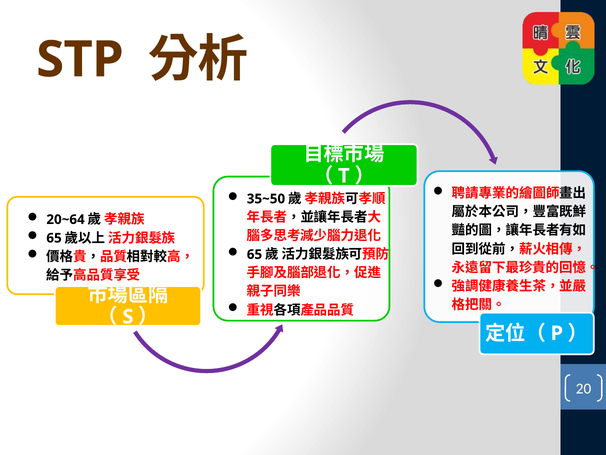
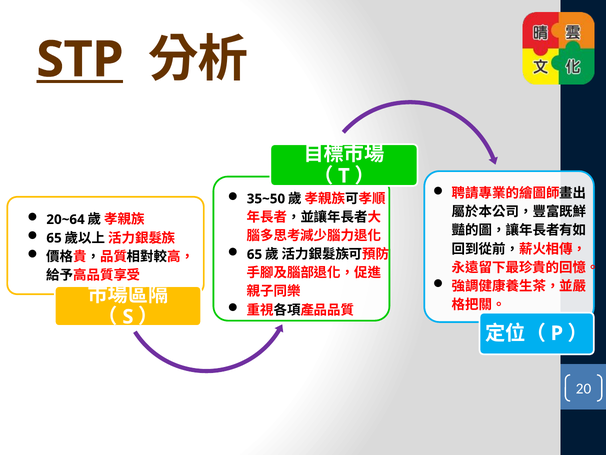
STP underline: none -> present
